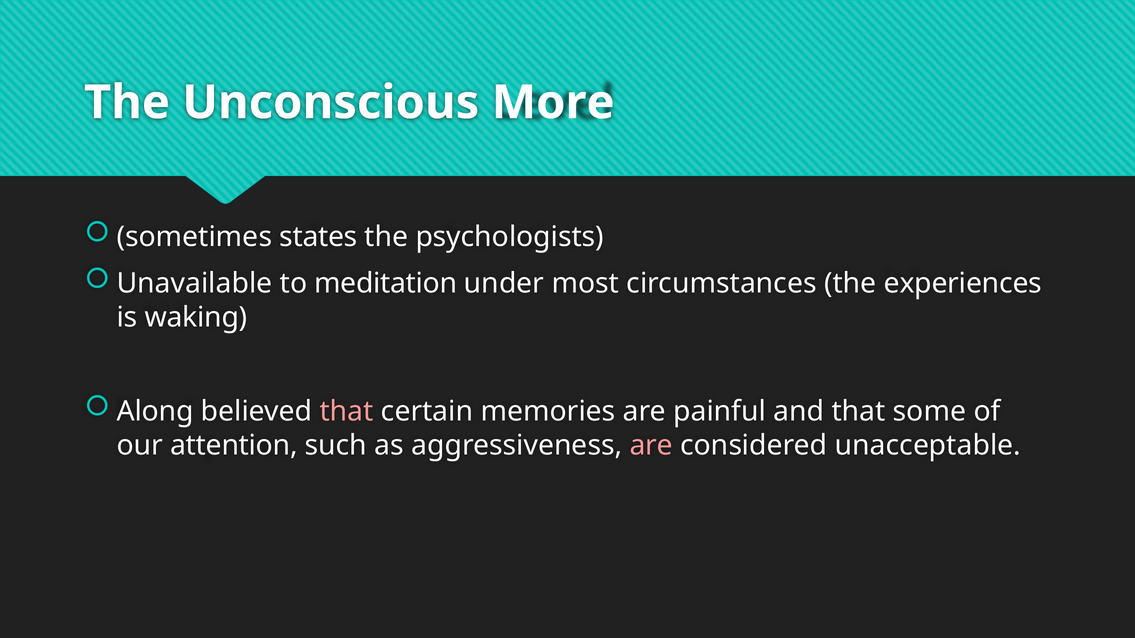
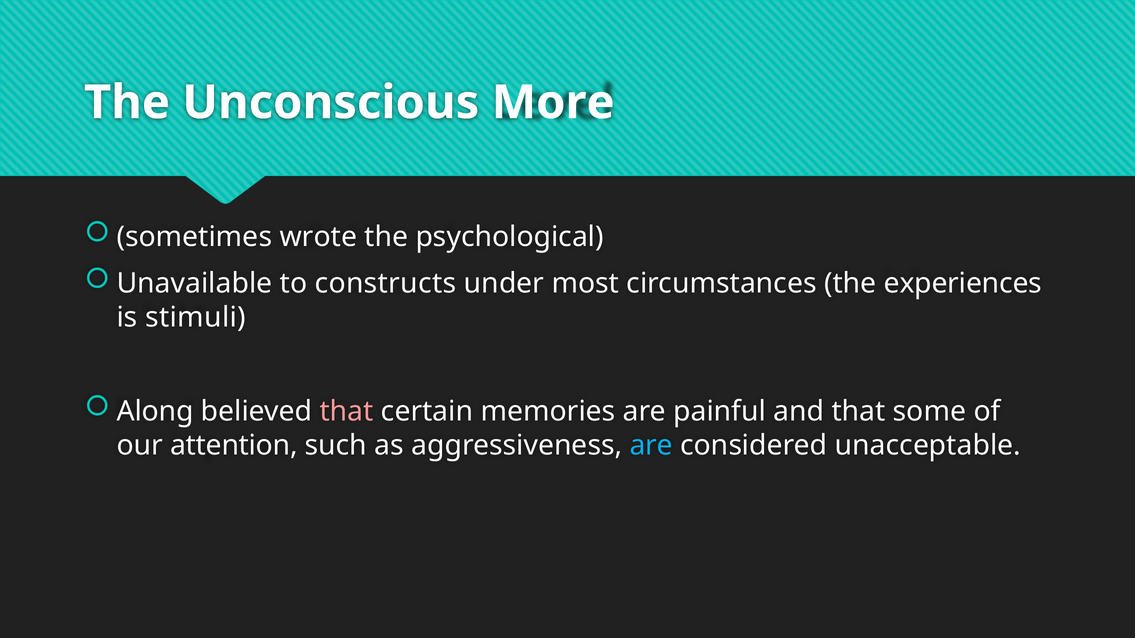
states: states -> wrote
psychologists: psychologists -> psychological
meditation: meditation -> constructs
waking: waking -> stimuli
are at (651, 445) colour: pink -> light blue
